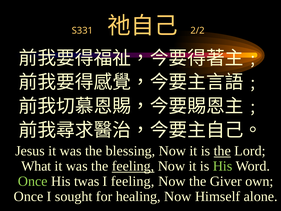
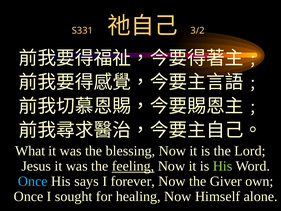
2/2: 2/2 -> 3/2
Jesus: Jesus -> What
the at (222, 151) underline: present -> none
What: What -> Jesus
Once at (33, 181) colour: light green -> light blue
twas: twas -> says
I feeling: feeling -> forever
